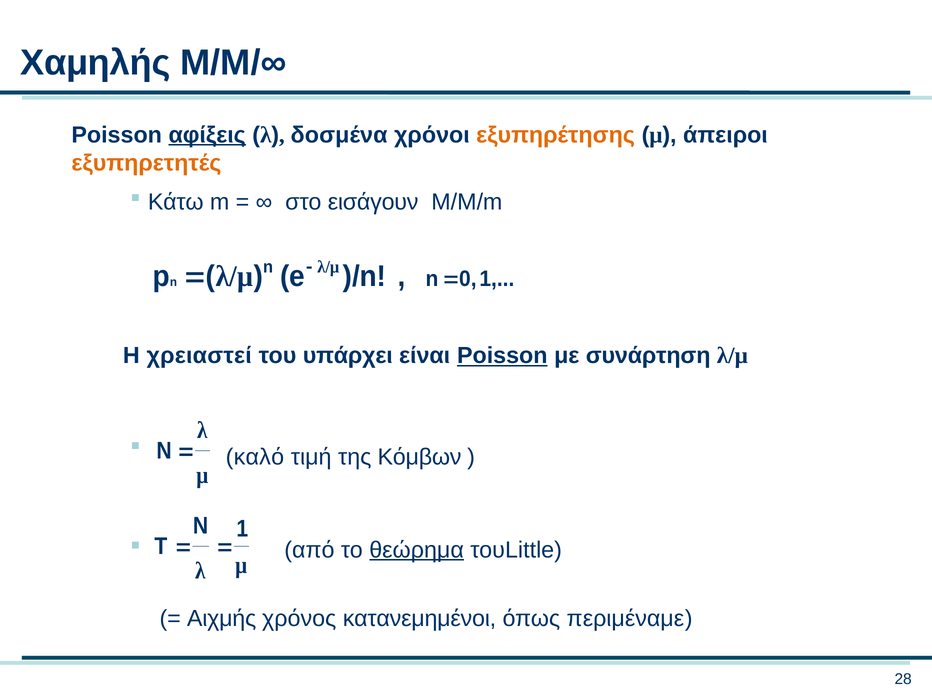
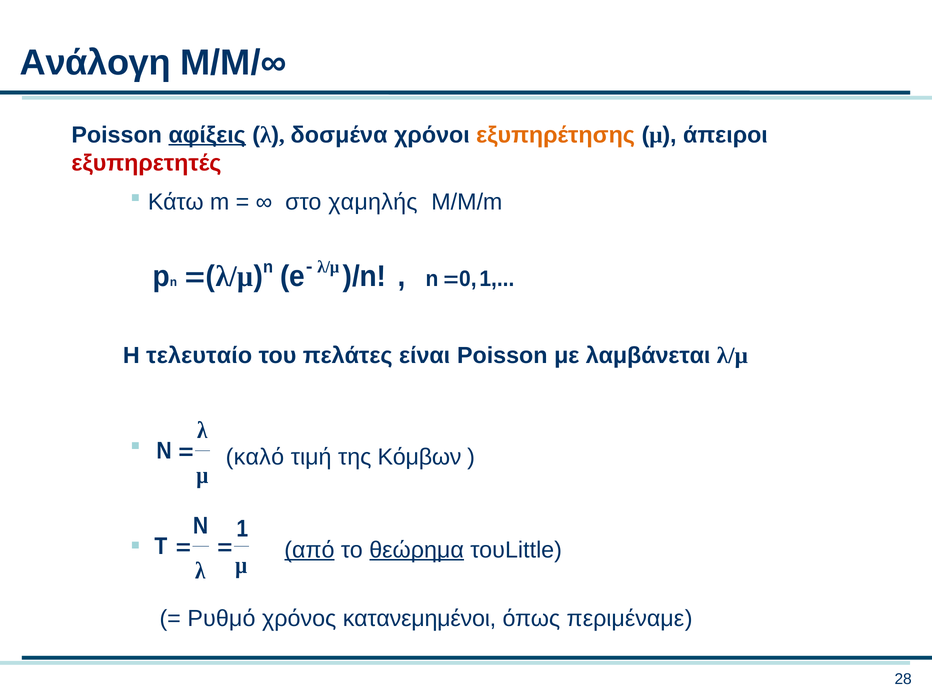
Χαμηλής: Χαμηλής -> Ανάλογη
εξυπηρετητές colour: orange -> red
εισάγουν: εισάγουν -> χαμηλής
χρειαστεί: χρειαστεί -> τελευταίο
υπάρχει: υπάρχει -> πελάτες
Poisson at (502, 356) underline: present -> none
συνάρτηση: συνάρτηση -> λαμβάνεται
από underline: none -> present
Αιχμής: Αιχμής -> Ρυθμό
